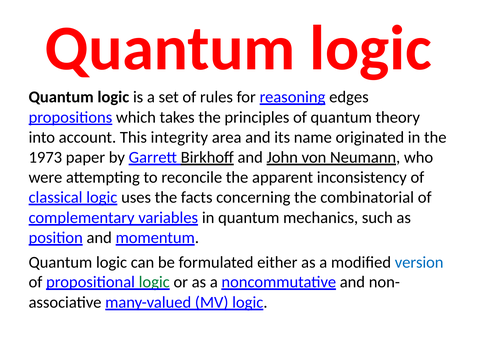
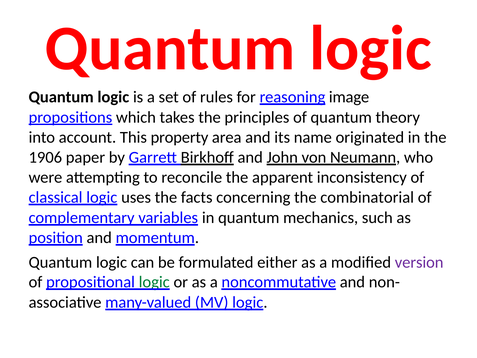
edges: edges -> image
integrity: integrity -> property
1973: 1973 -> 1906
version colour: blue -> purple
